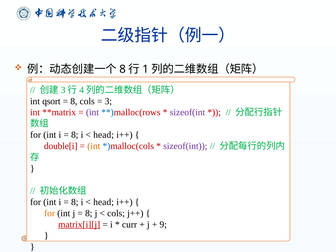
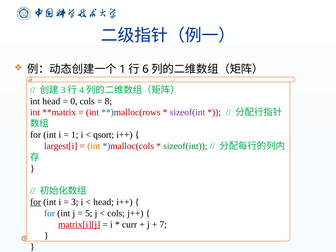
8 at (123, 69): 8 -> 1
1: 1 -> 6
int qsort: qsort -> head
8 at (74, 101): 8 -> 0
3: 3 -> 8
int at (92, 112) colour: purple -> red
8 at (75, 135): 8 -> 1
head at (104, 135): head -> qsort
double[i: double[i -> largest[i
sizeof(int at (185, 146) colour: purple -> green
for at (36, 202) underline: none -> present
8 at (75, 202): 8 -> 3
for at (50, 213) colour: orange -> blue
8 at (89, 213): 8 -> 5
9: 9 -> 7
